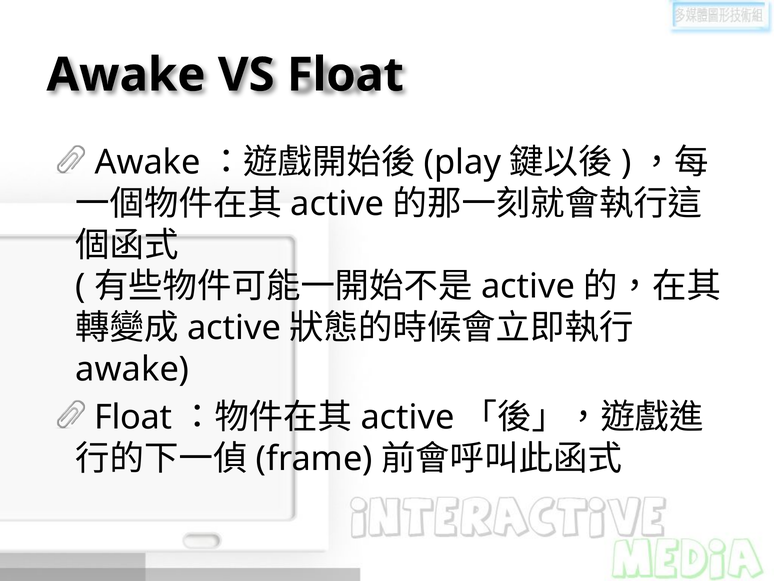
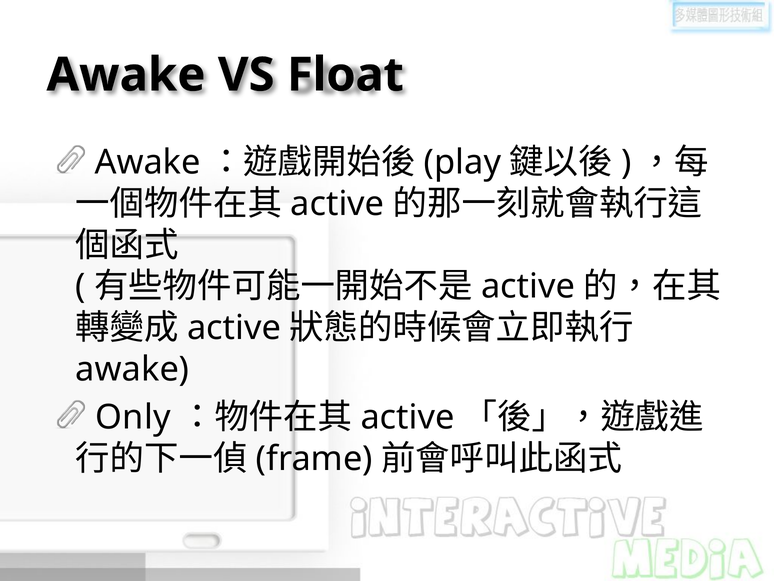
Float at (133, 417): Float -> Only
